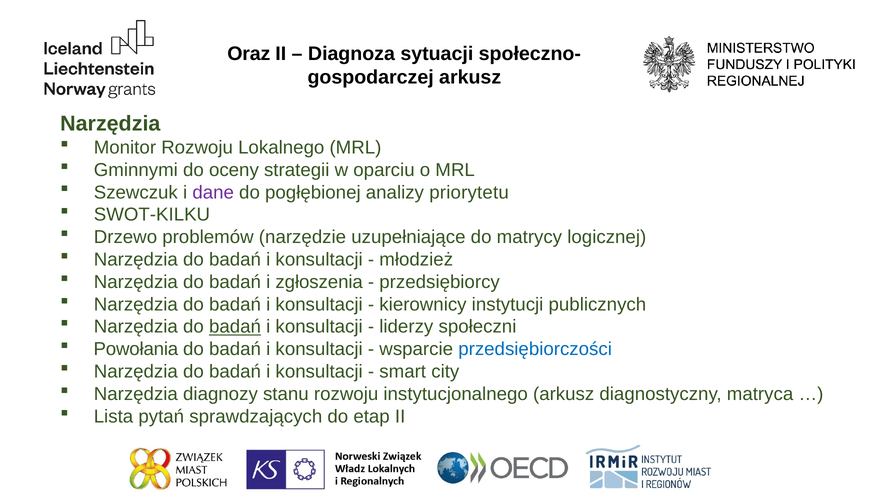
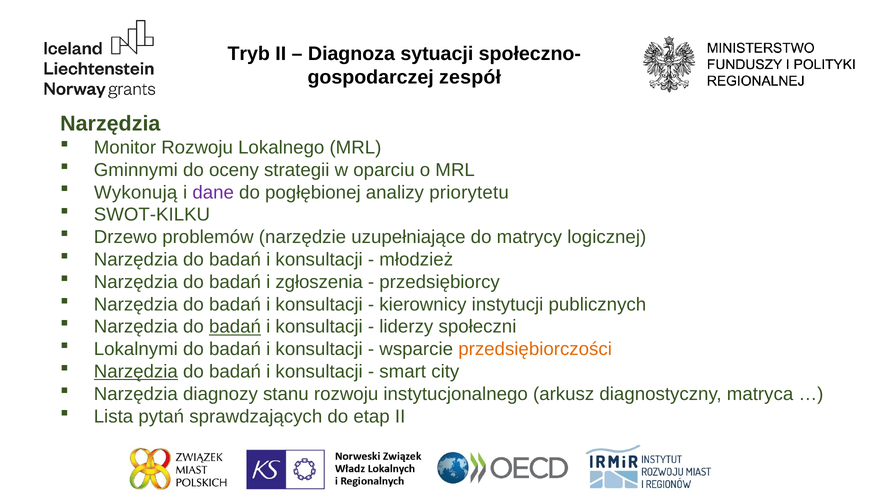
Oraz: Oraz -> Tryb
arkusz at (470, 77): arkusz -> zespół
Szewczuk: Szewczuk -> Wykonują
Powołania: Powołania -> Lokalnymi
przedsiębiorczości colour: blue -> orange
Narzędzia at (136, 372) underline: none -> present
